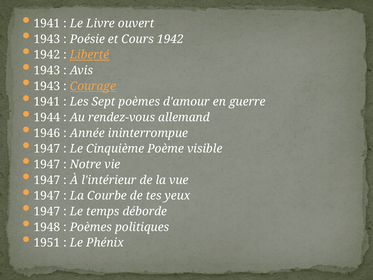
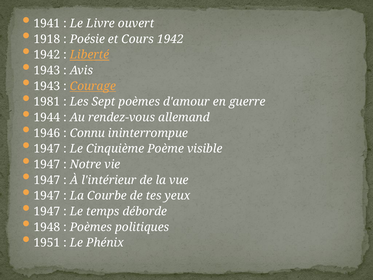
1943 at (47, 39): 1943 -> 1918
1941 at (47, 102): 1941 -> 1981
Année: Année -> Connu
